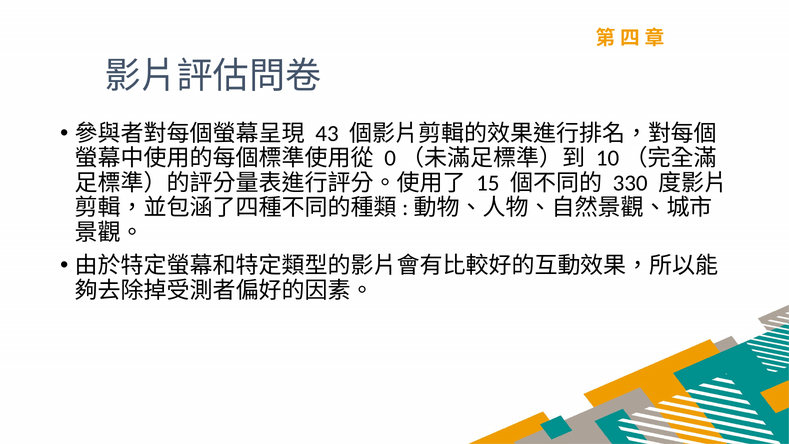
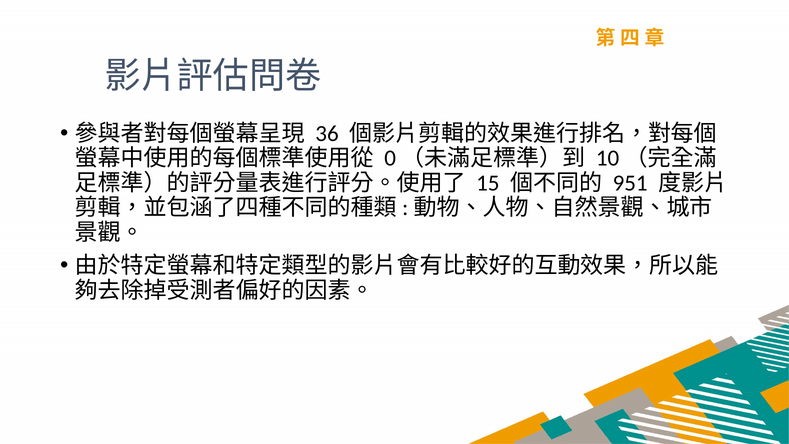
43: 43 -> 36
330: 330 -> 951
